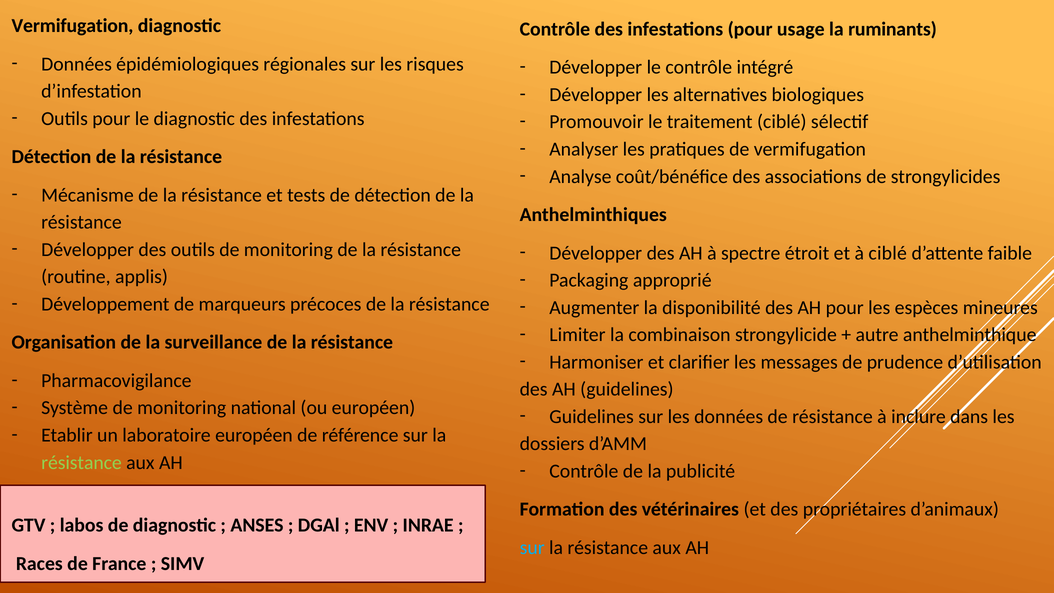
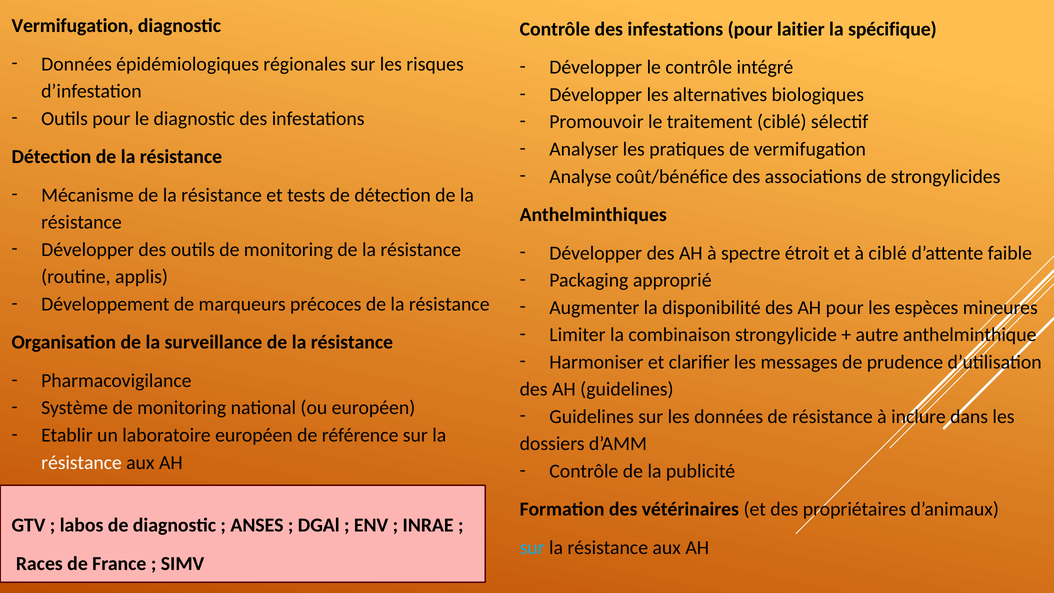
usage: usage -> laitier
ruminants: ruminants -> spécifique
résistance at (81, 462) colour: light green -> white
